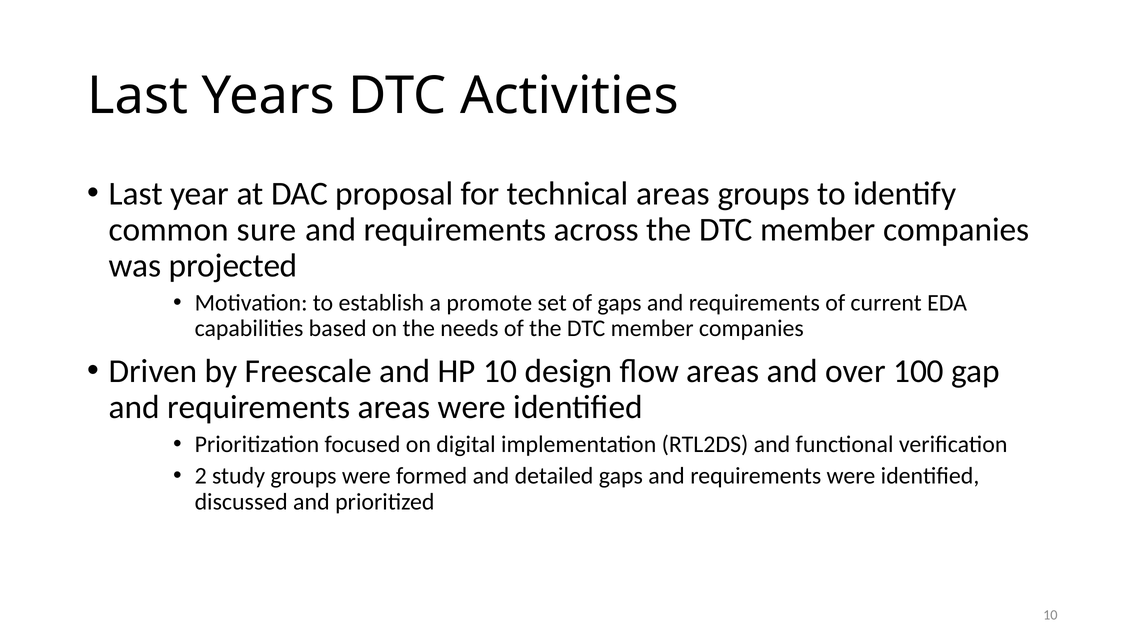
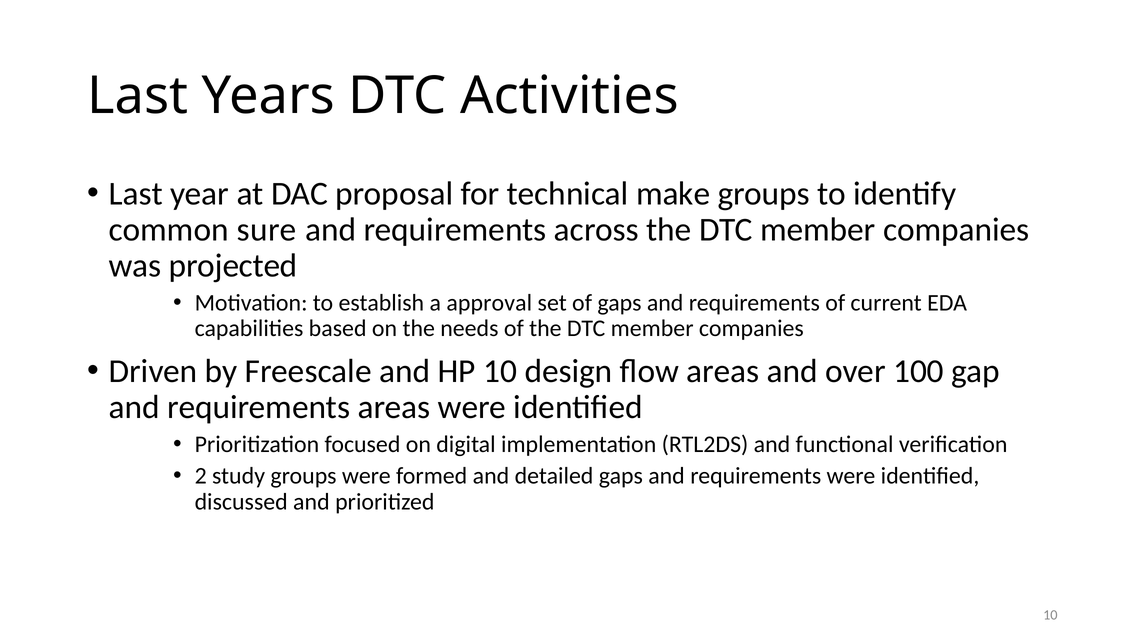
technical areas: areas -> make
promote: promote -> approval
